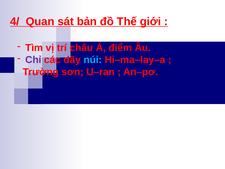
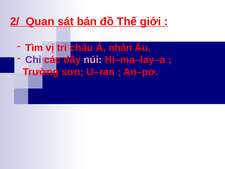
4/: 4/ -> 2/
điểm: điểm -> nhân
núi colour: light blue -> pink
